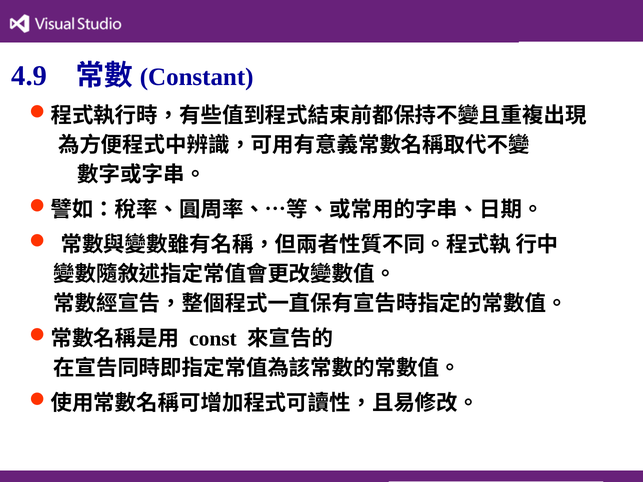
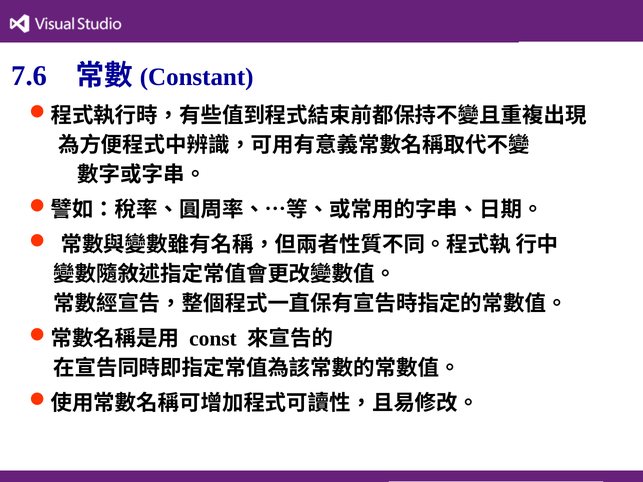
4.9: 4.9 -> 7.6
